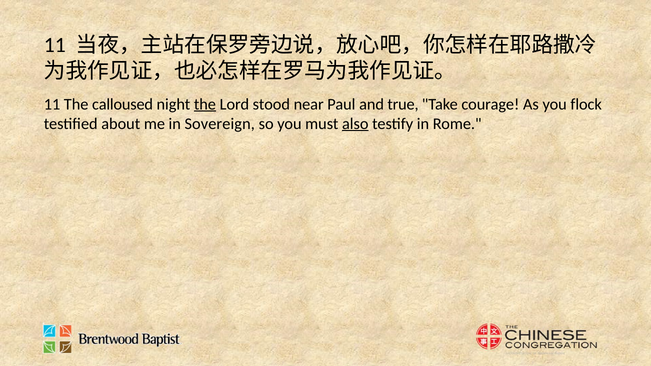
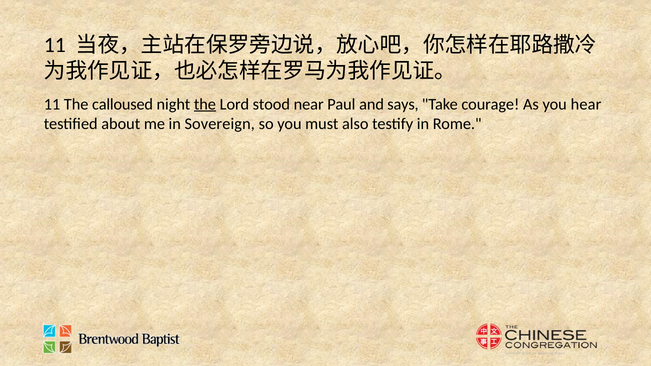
true: true -> says
flock: flock -> hear
also underline: present -> none
